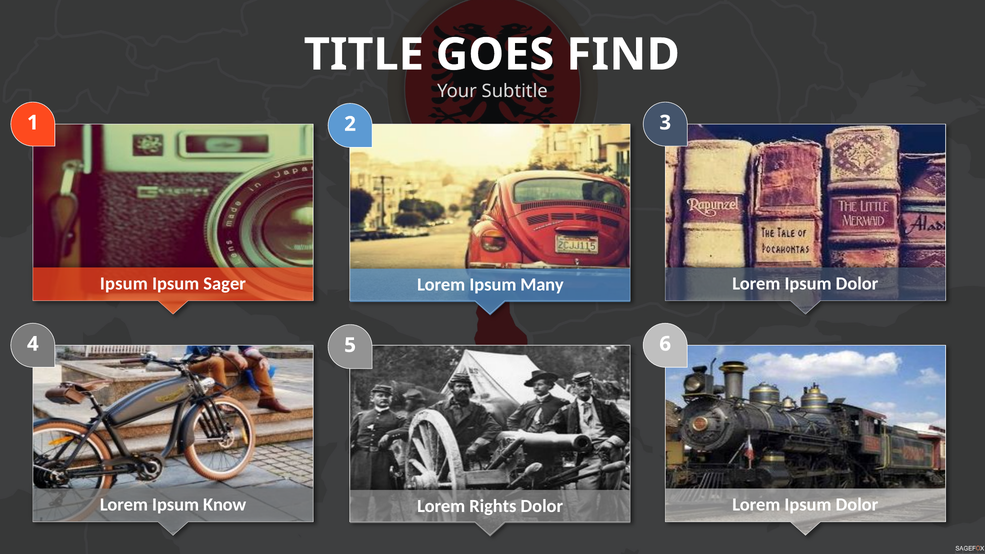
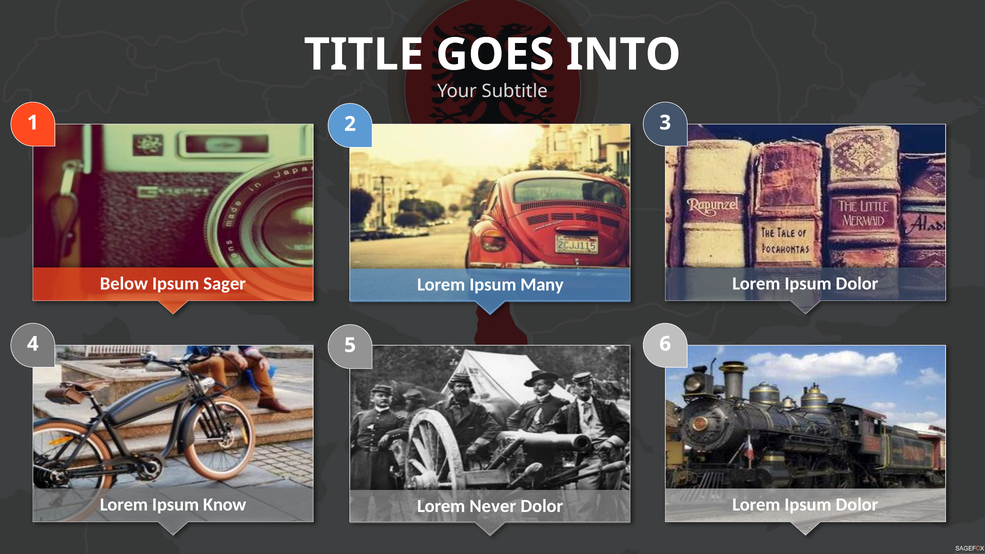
FIND: FIND -> INTO
Ipsum at (124, 283): Ipsum -> Below
Rights: Rights -> Never
